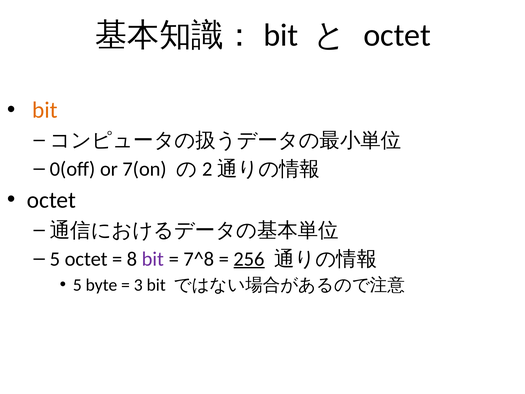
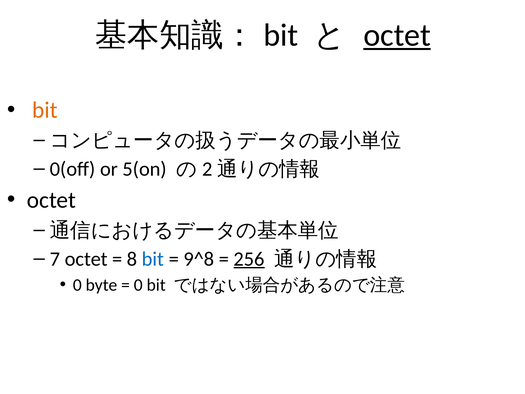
octet at (397, 35) underline: none -> present
7(on: 7(on -> 5(on
5 at (55, 259): 5 -> 7
bit at (153, 259) colour: purple -> blue
7^8: 7^8 -> 9^8
5 at (77, 285): 5 -> 0
3 at (138, 285): 3 -> 0
